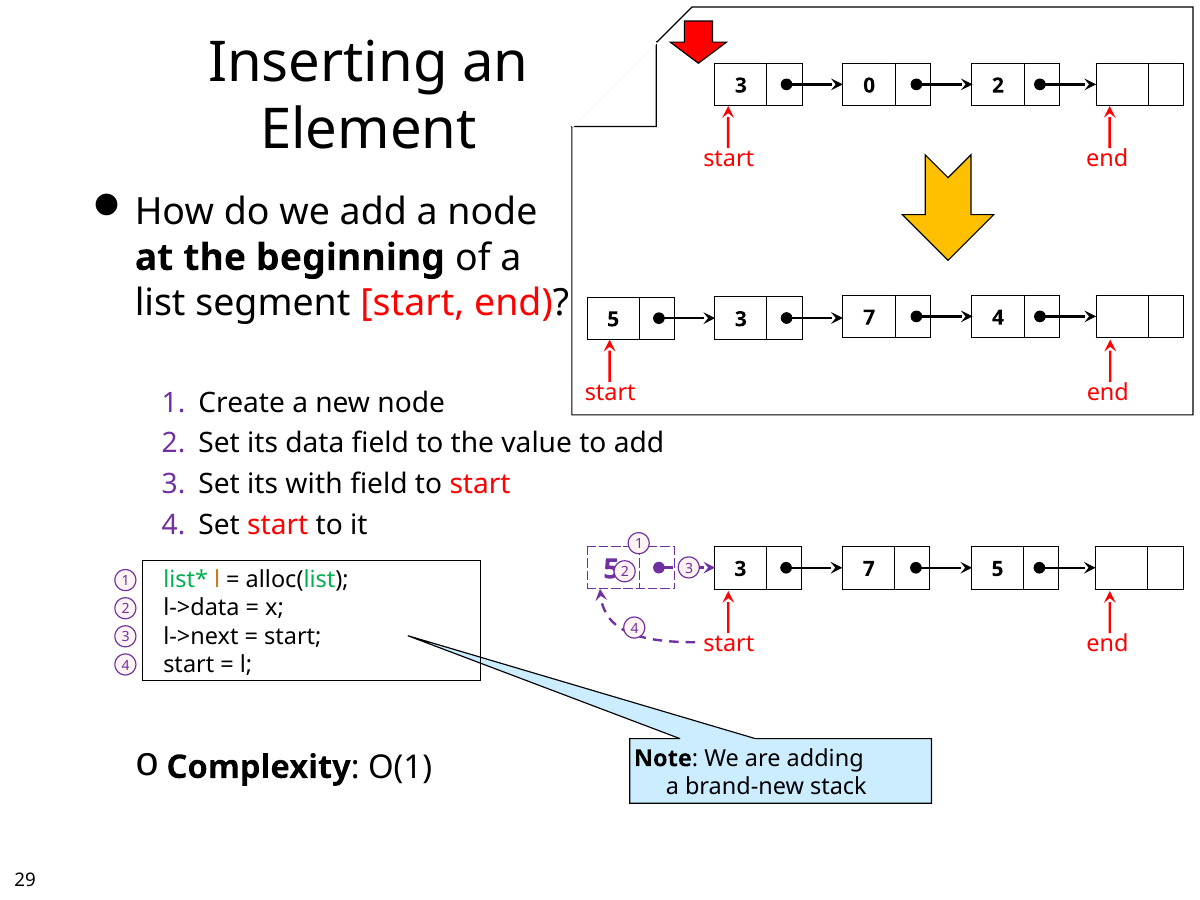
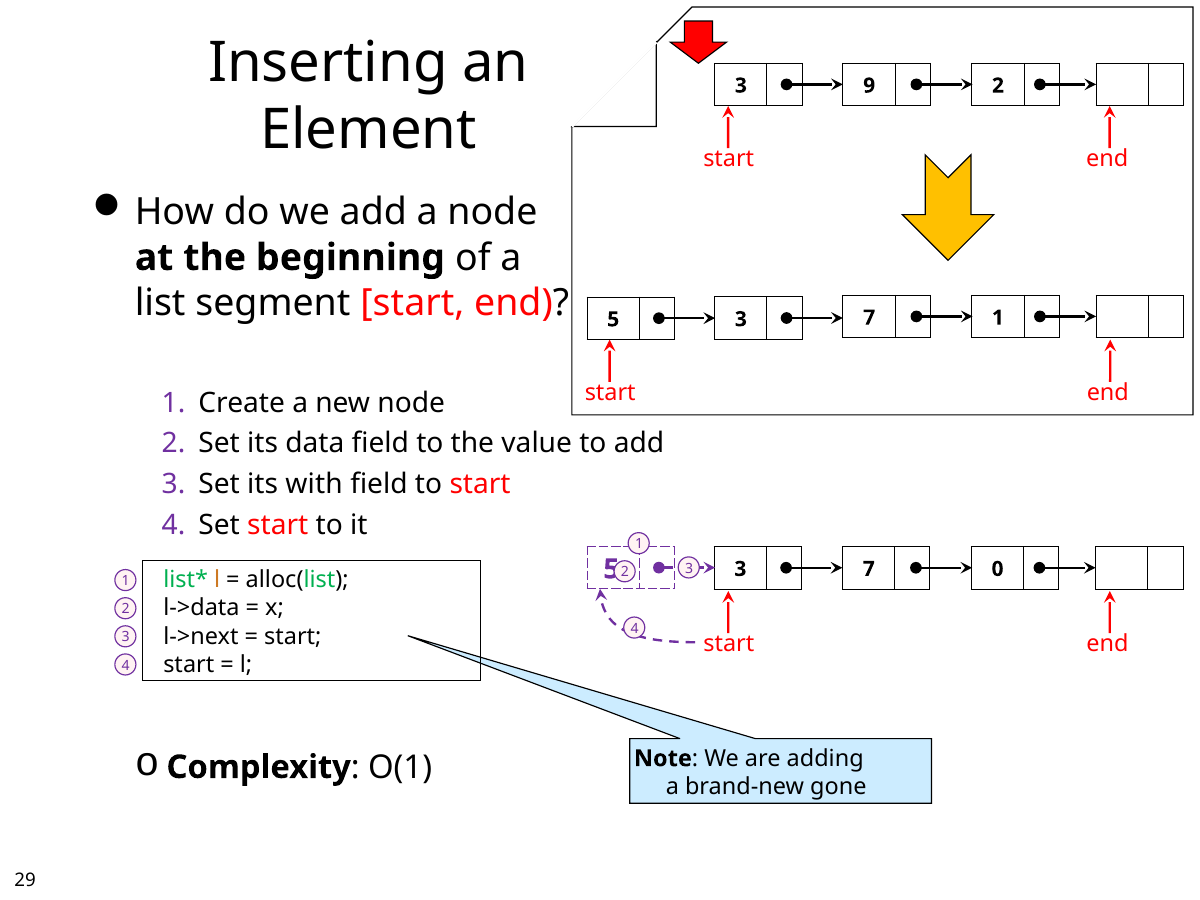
0: 0 -> 9
7 4: 4 -> 1
7 5: 5 -> 0
stack: stack -> gone
